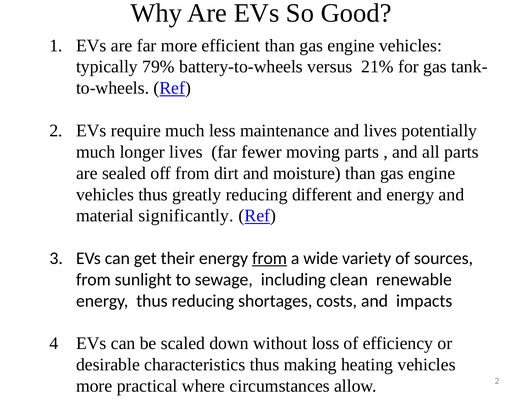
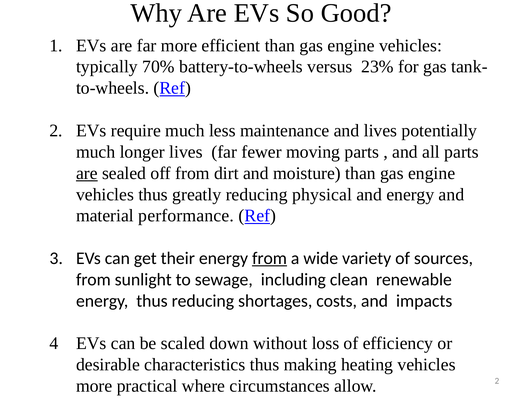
79%: 79% -> 70%
21%: 21% -> 23%
are at (87, 173) underline: none -> present
different: different -> physical
significantly: significantly -> performance
